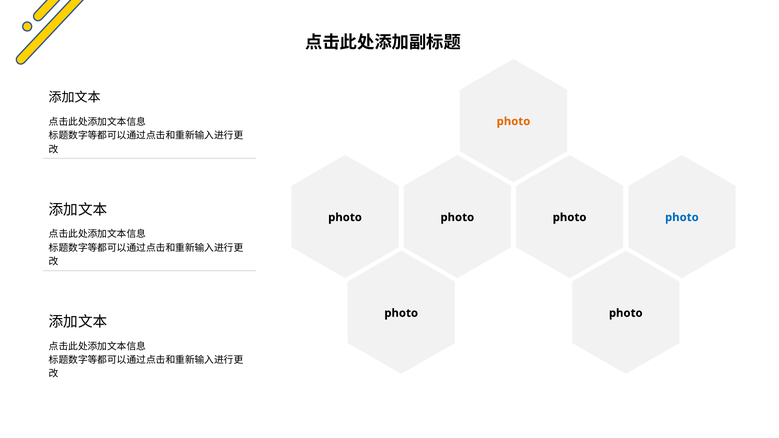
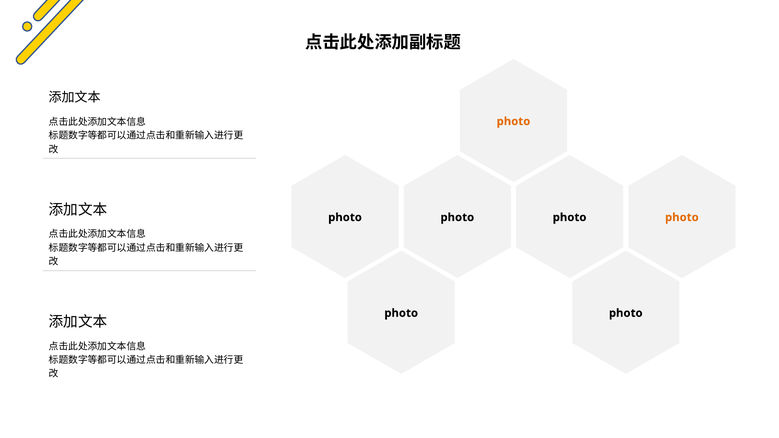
photo at (682, 217) colour: blue -> orange
